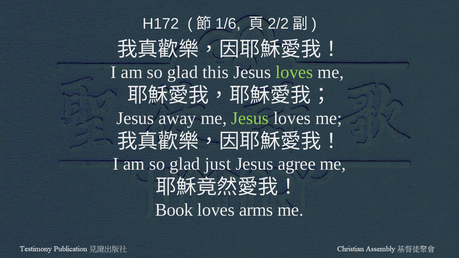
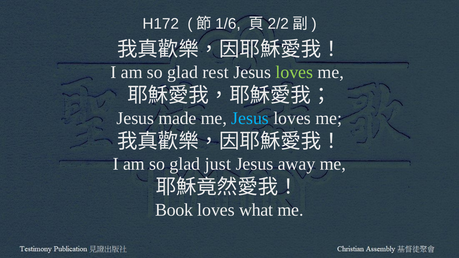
this: this -> rest
away: away -> made
Jesus at (250, 118) colour: light green -> light blue
agree: agree -> away
arms: arms -> what
